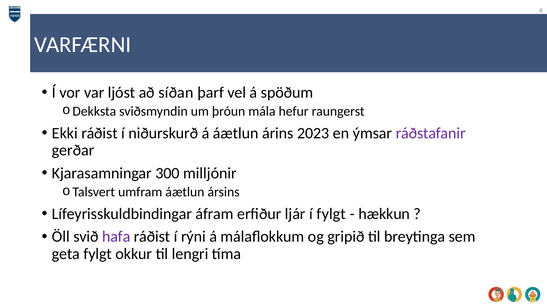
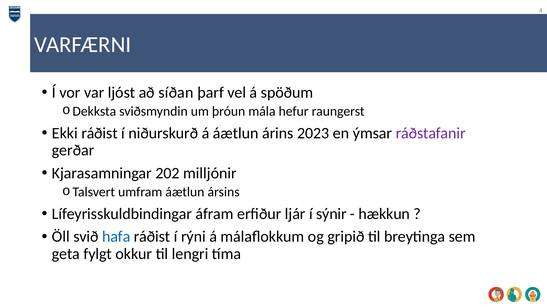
300: 300 -> 202
í fylgt: fylgt -> sýnir
hafa colour: purple -> blue
